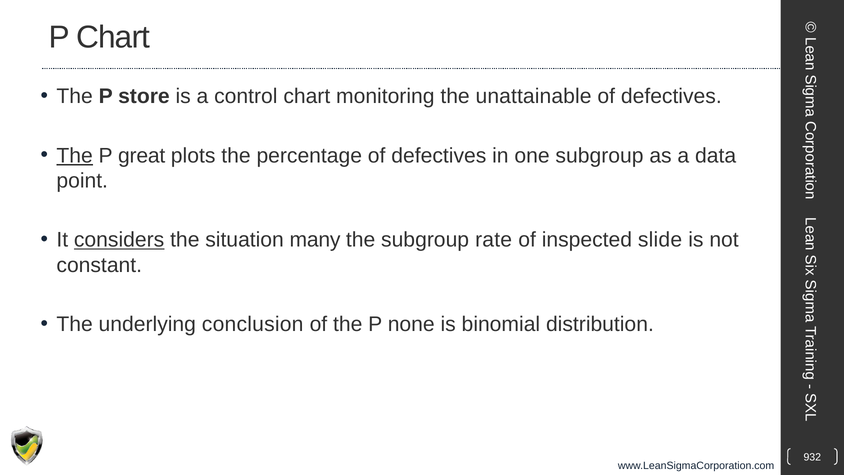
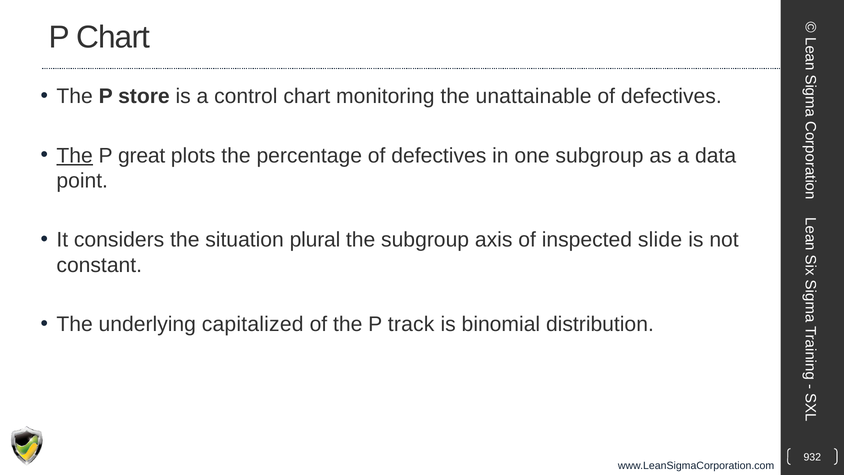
considers underline: present -> none
many: many -> plural
rate: rate -> axis
conclusion: conclusion -> capitalized
none: none -> track
